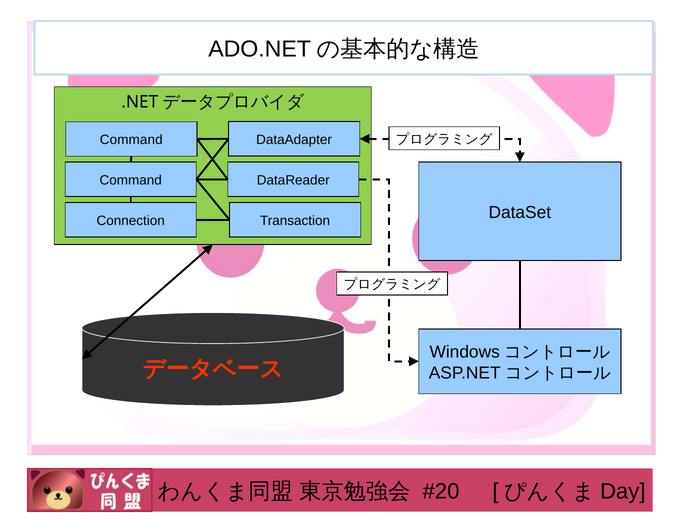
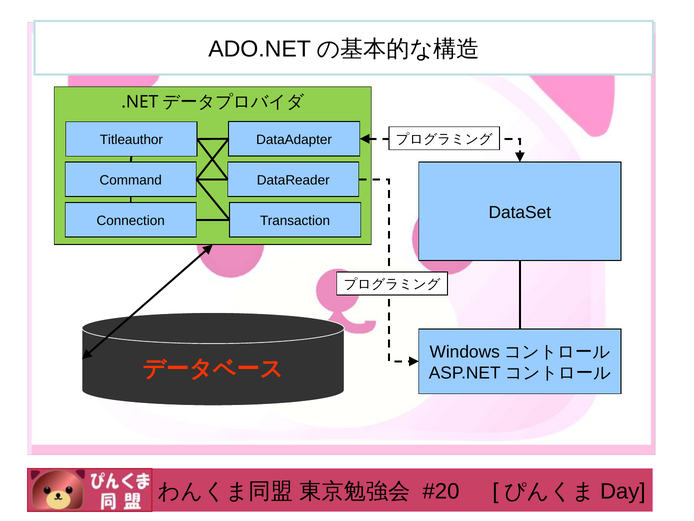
Command at (131, 140): Command -> Titleauthor
